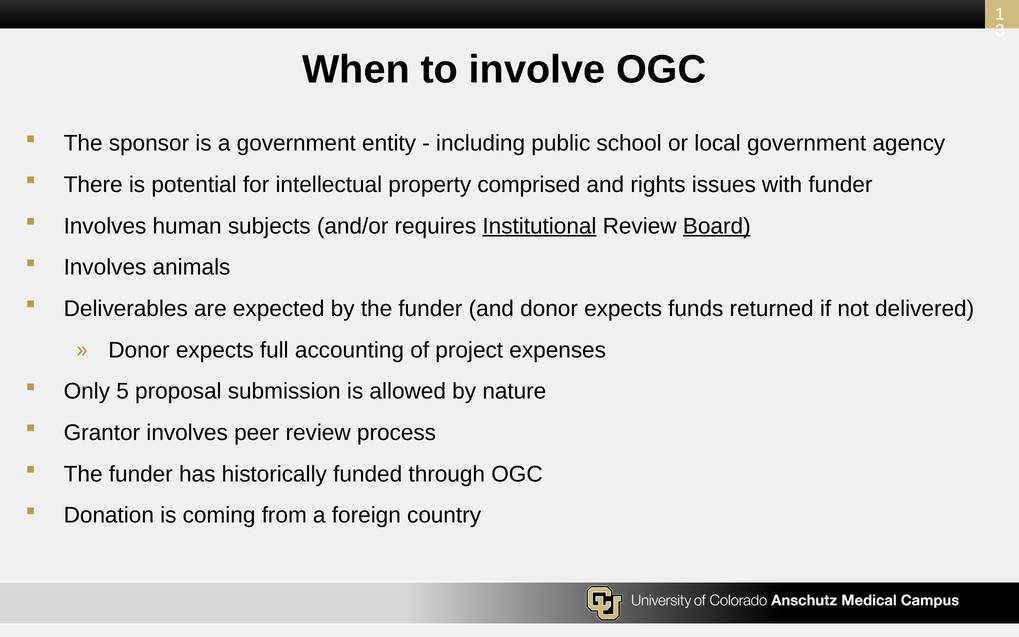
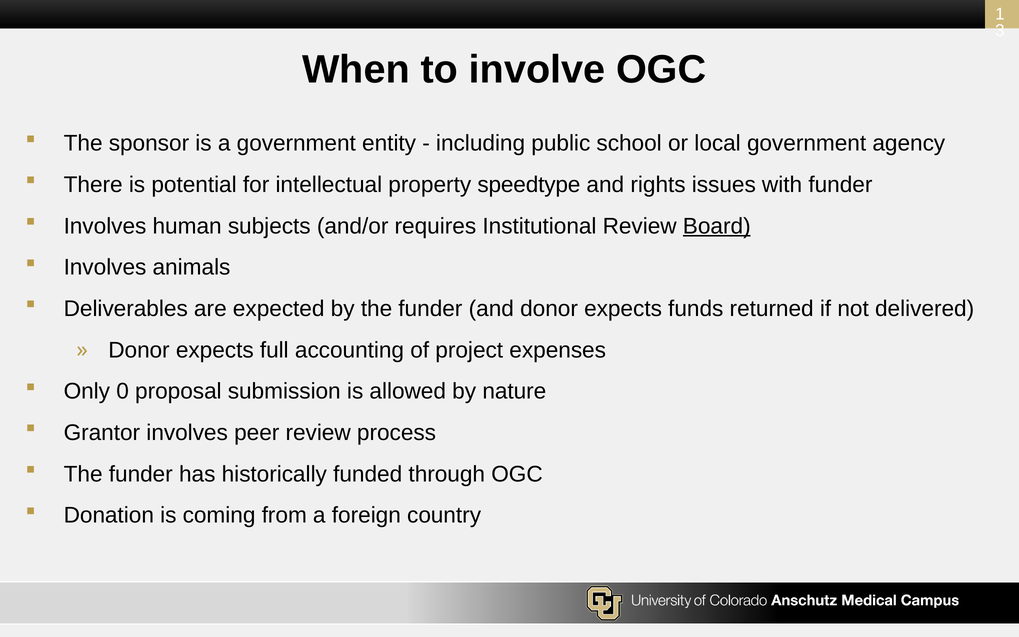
comprised: comprised -> speedtype
Institutional underline: present -> none
5: 5 -> 0
